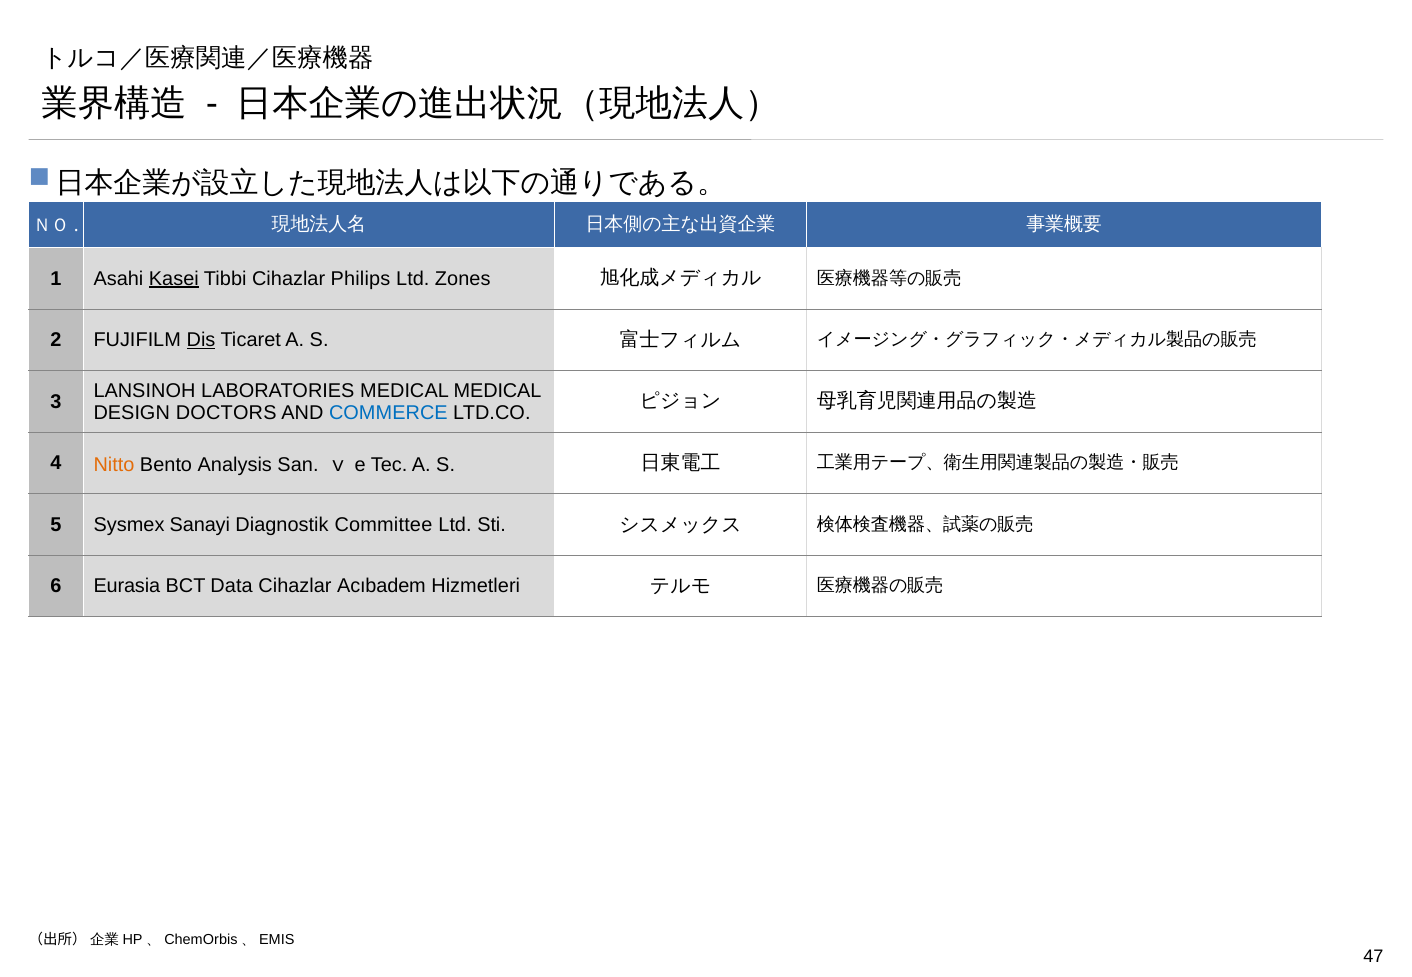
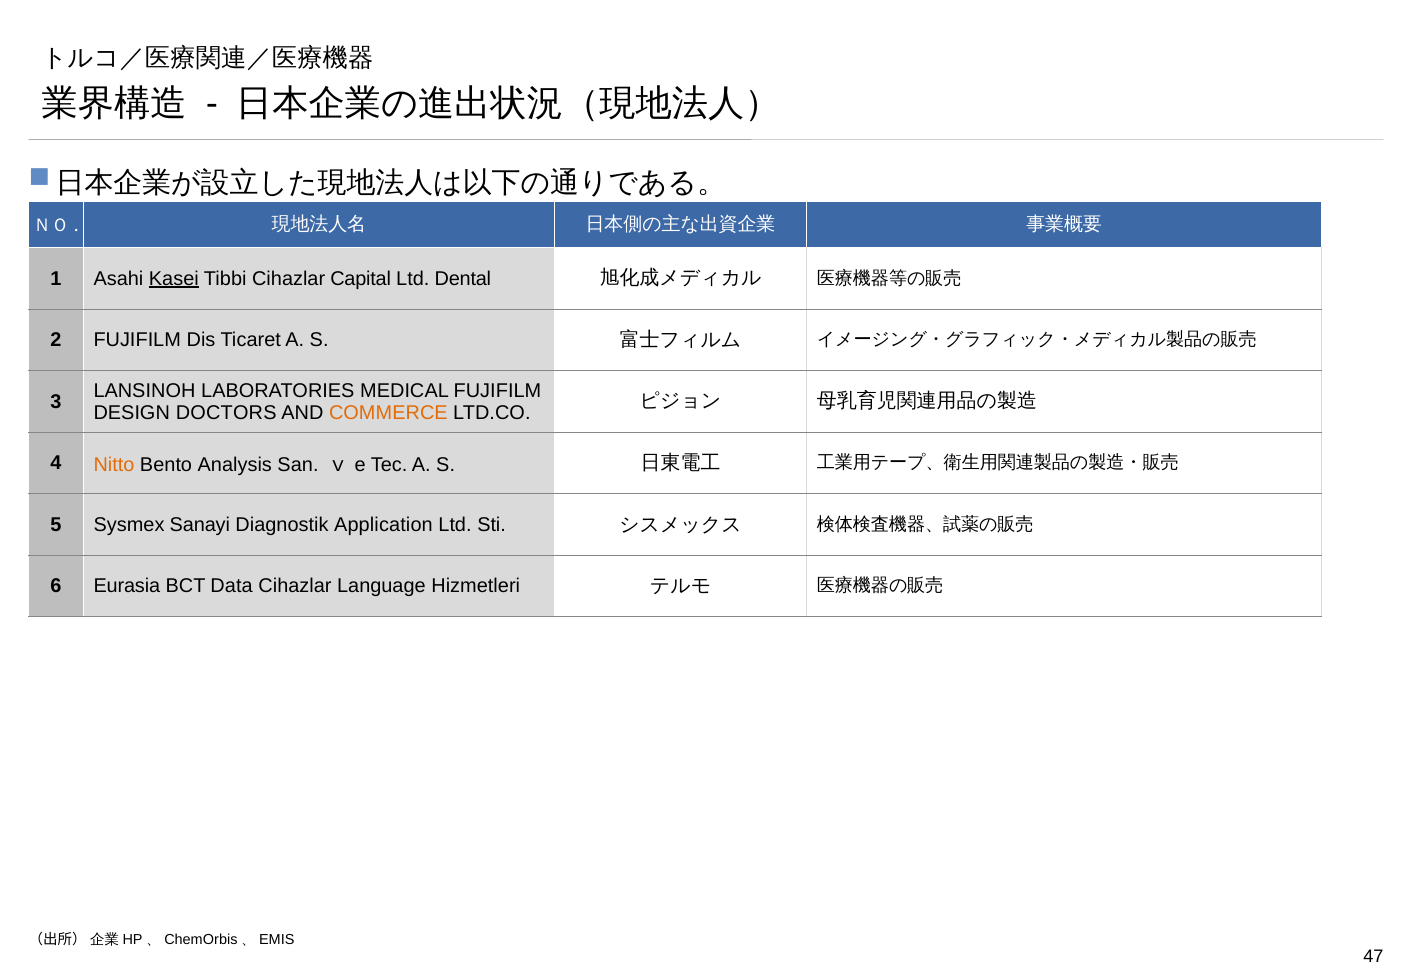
Philips: Philips -> Capital
Zones: Zones -> Dental
Dis underline: present -> none
MEDICAL MEDICAL: MEDICAL -> FUJIFILM
COMMERCE colour: blue -> orange
Committee: Committee -> Application
Acıbadem: Acıbadem -> Language
